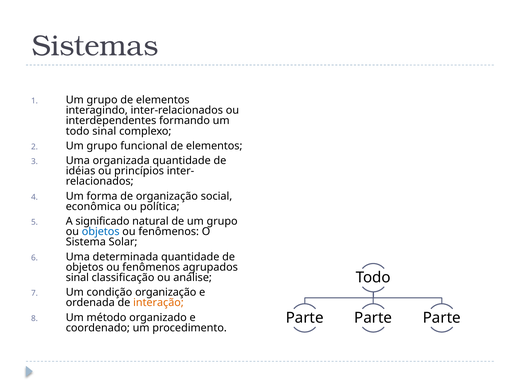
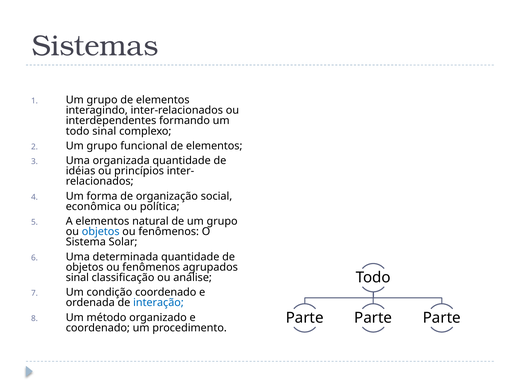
A significado: significado -> elementos
condição organização: organização -> coordenado
interação colour: orange -> blue
